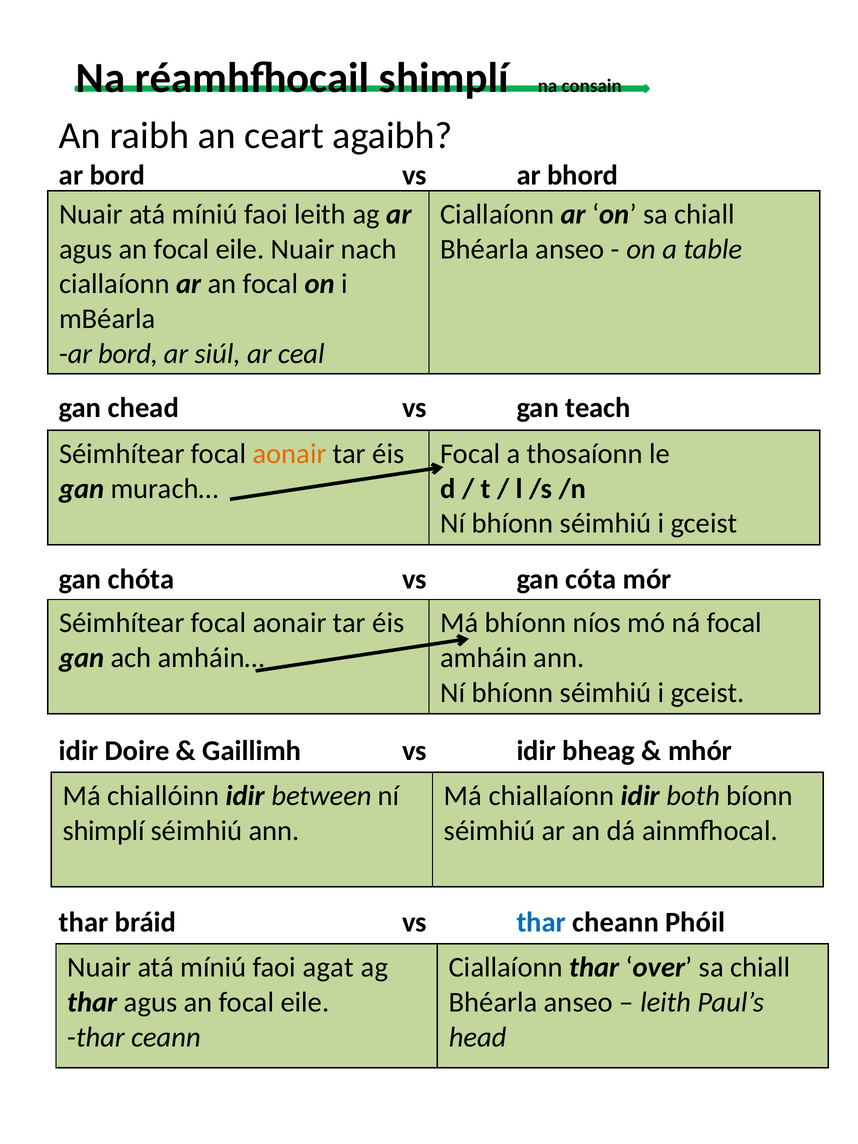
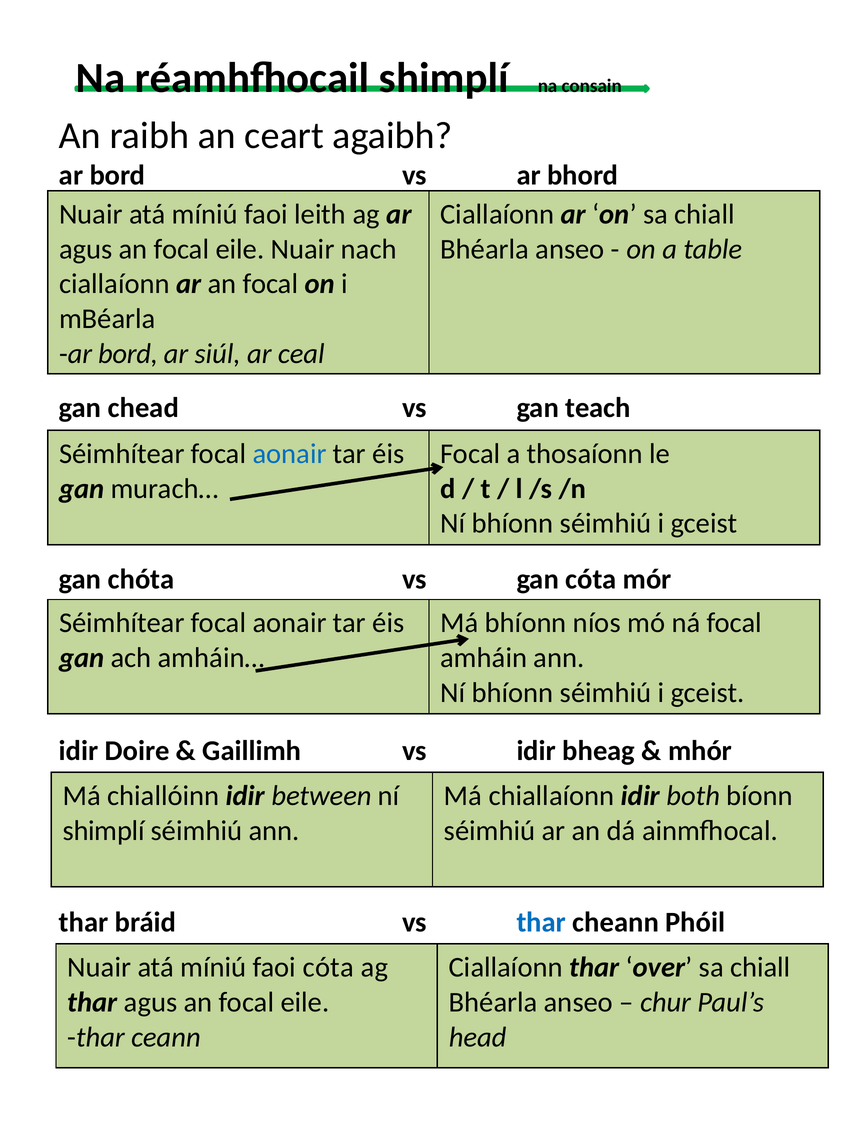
aonair at (290, 454) colour: orange -> blue
faoi agat: agat -> cóta
leith at (666, 1002): leith -> chur
